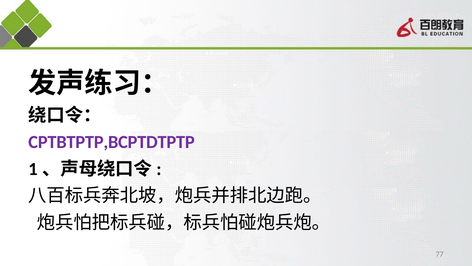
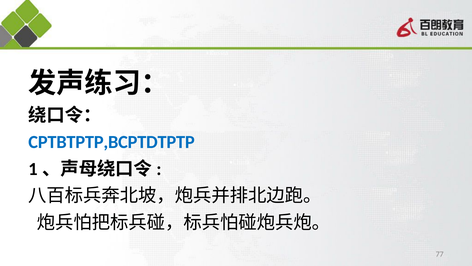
CPTBTPTP,BCPTDTPTP colour: purple -> blue
